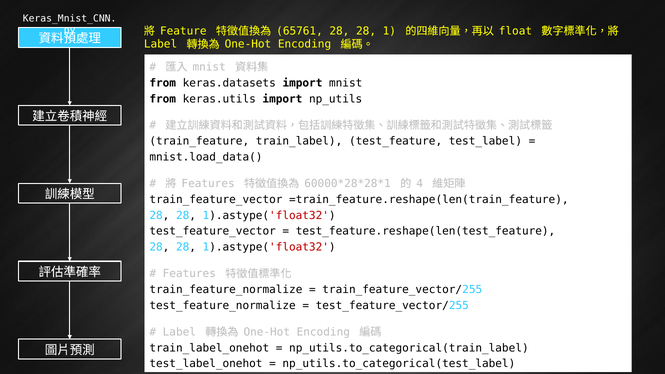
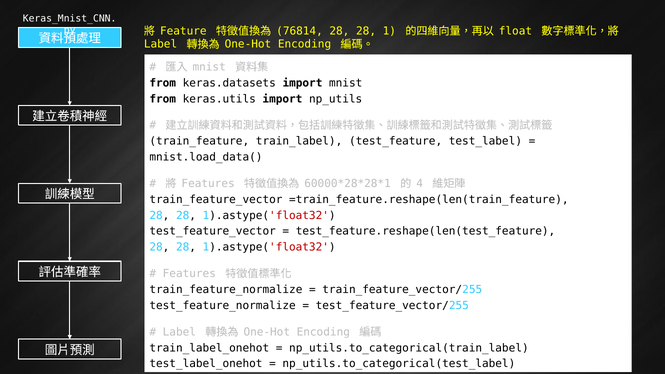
65761: 65761 -> 76814
